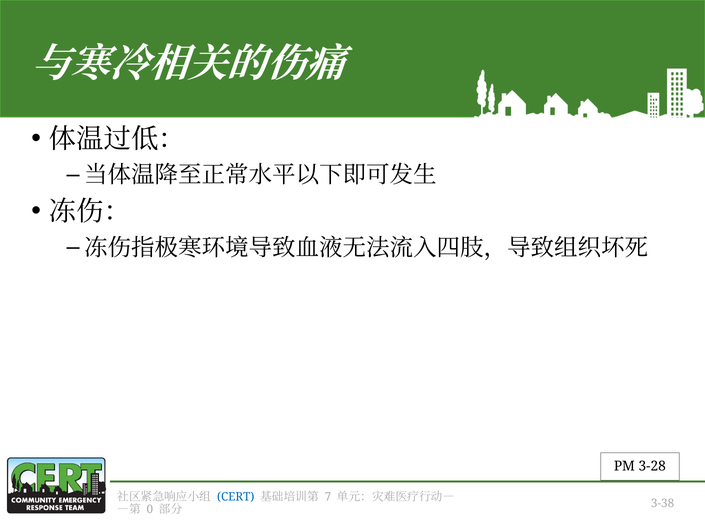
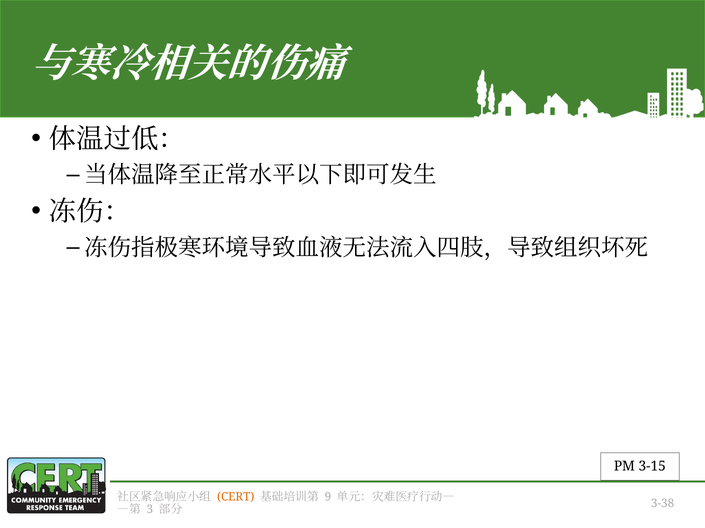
3-28: 3-28 -> 3-15
CERT colour: blue -> orange
7: 7 -> 9
0: 0 -> 3
